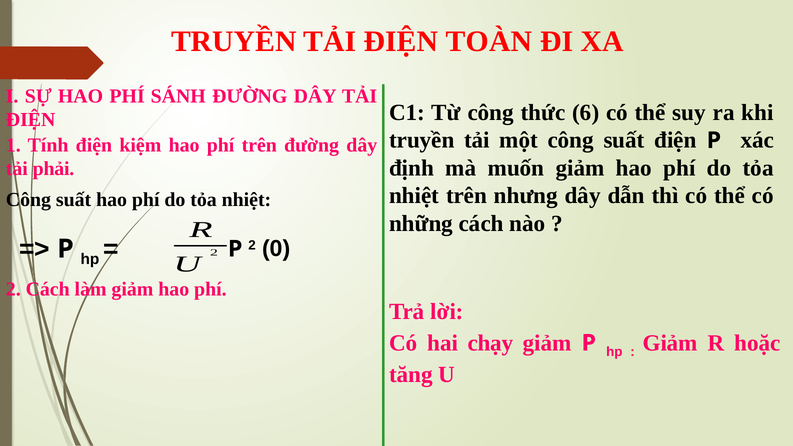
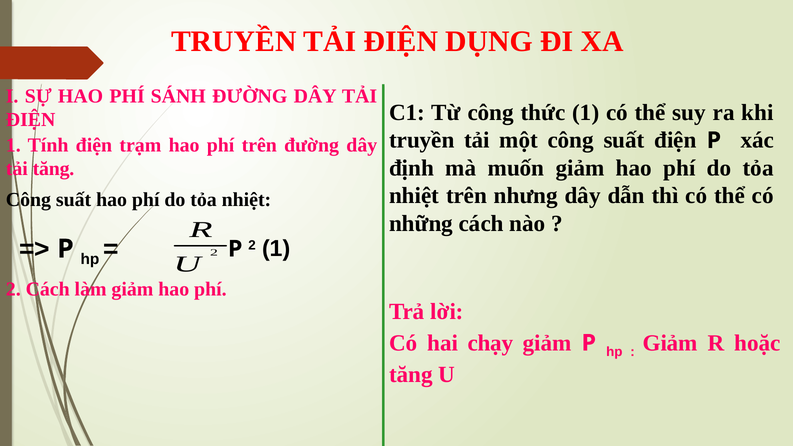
TOÀN: TOÀN -> DỤNG
thức 6: 6 -> 1
kiệm: kiệm -> trạm
tải phải: phải -> tăng
2 0: 0 -> 1
